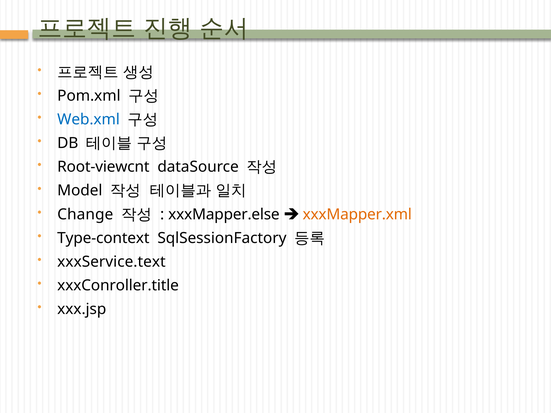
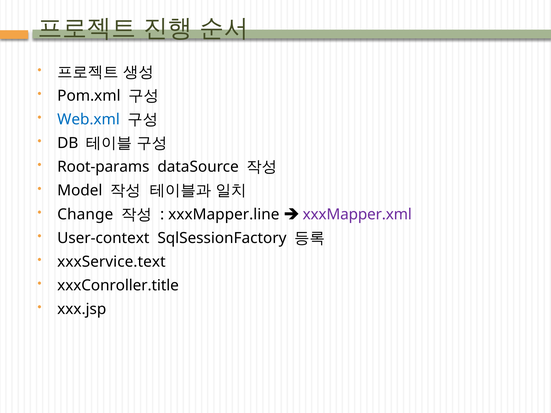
Root-viewcnt: Root-viewcnt -> Root-params
xxxMapper.else: xxxMapper.else -> xxxMapper.line
xxxMapper.xml colour: orange -> purple
Type-context: Type-context -> User-context
